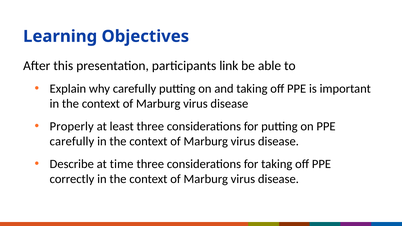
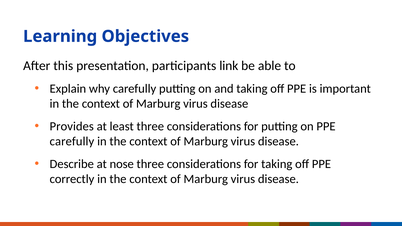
Properly: Properly -> Provides
time: time -> nose
